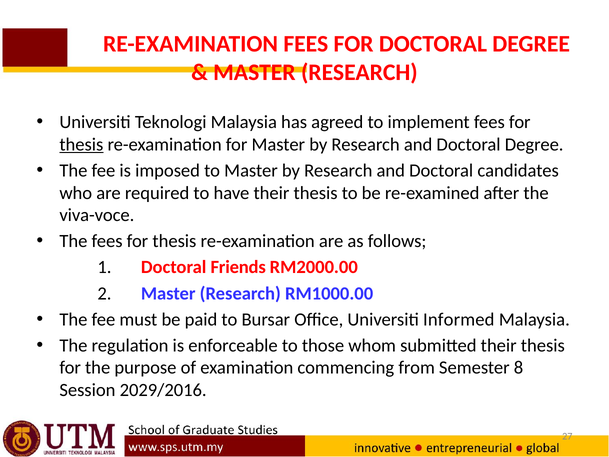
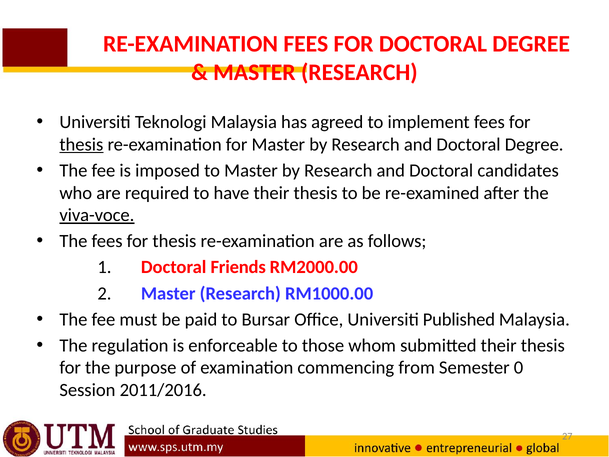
viva-voce underline: none -> present
Informed: Informed -> Published
8: 8 -> 0
2029/2016: 2029/2016 -> 2011/2016
